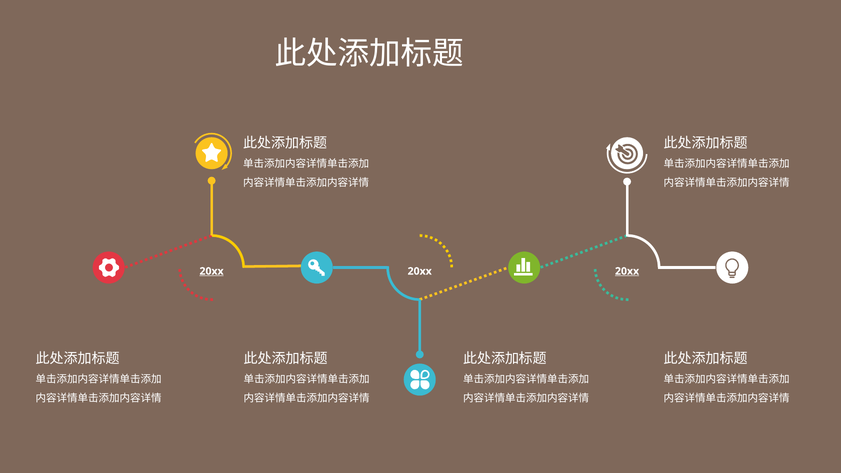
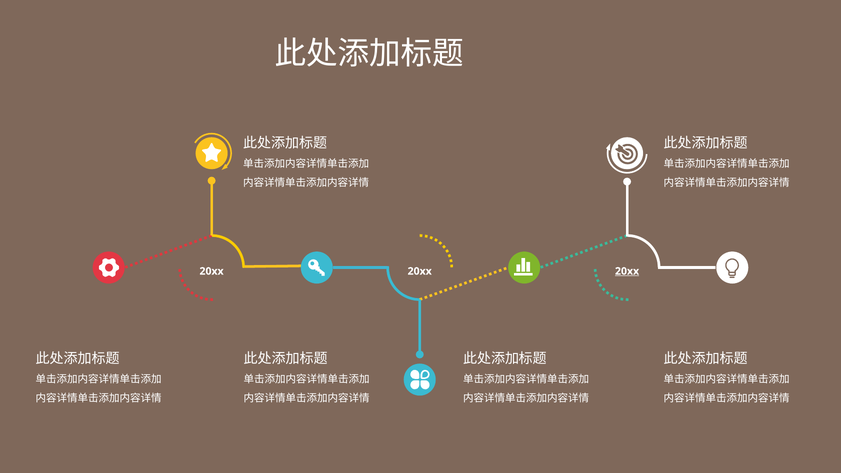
20xx at (212, 271) underline: present -> none
